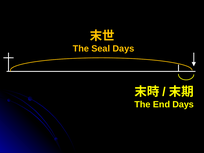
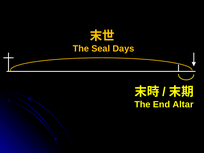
End Days: Days -> Altar
